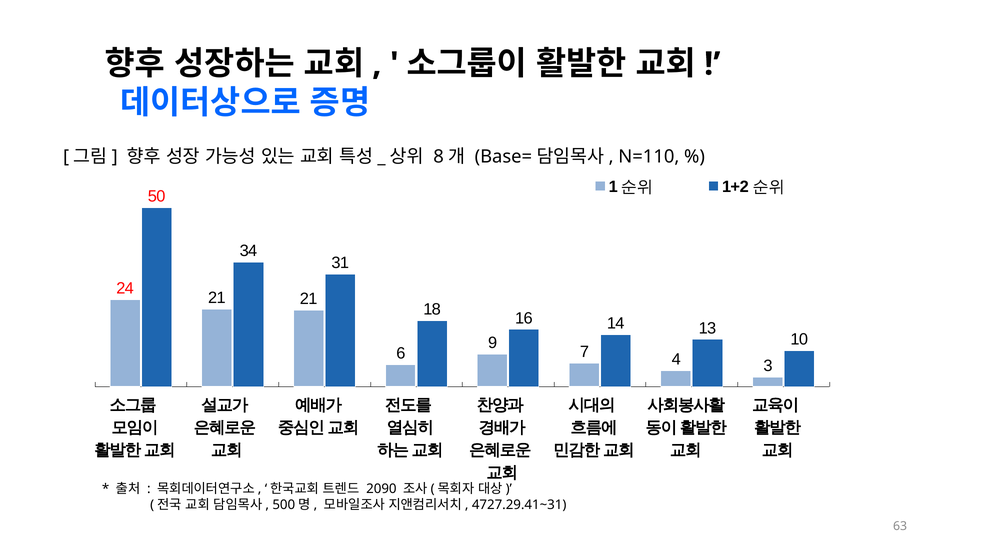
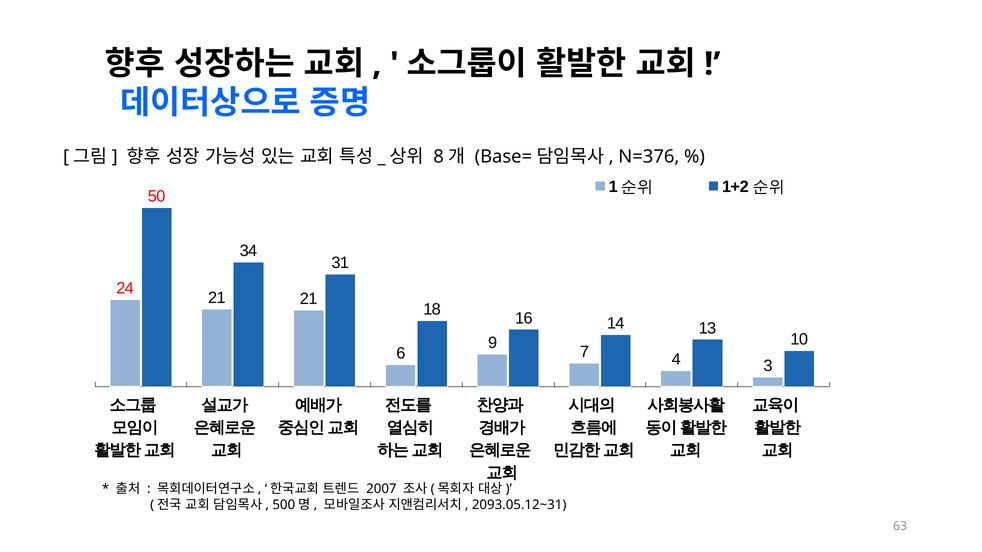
N=110: N=110 -> N=376
2090: 2090 -> 2007
4727.29.41~31: 4727.29.41~31 -> 2093.05.12~31
